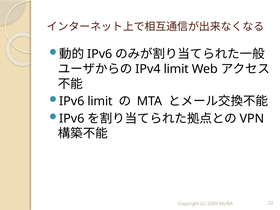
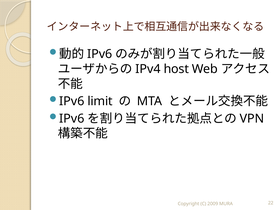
limit at (176, 69): limit -> host
